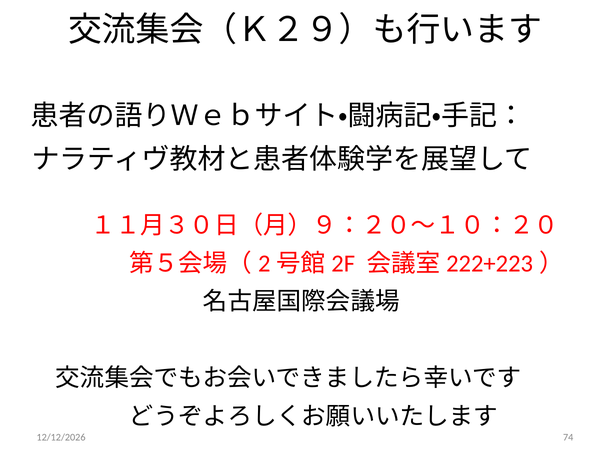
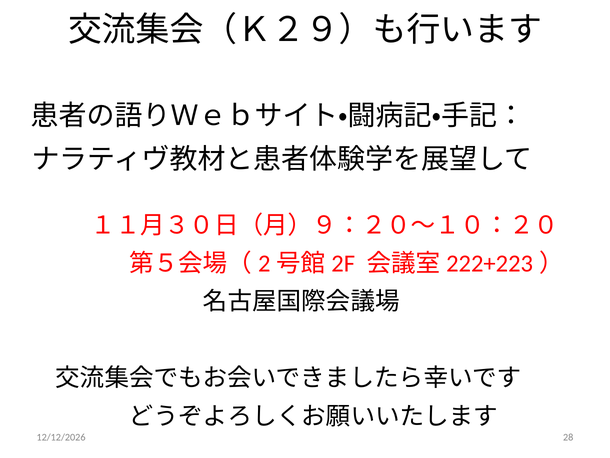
74: 74 -> 28
